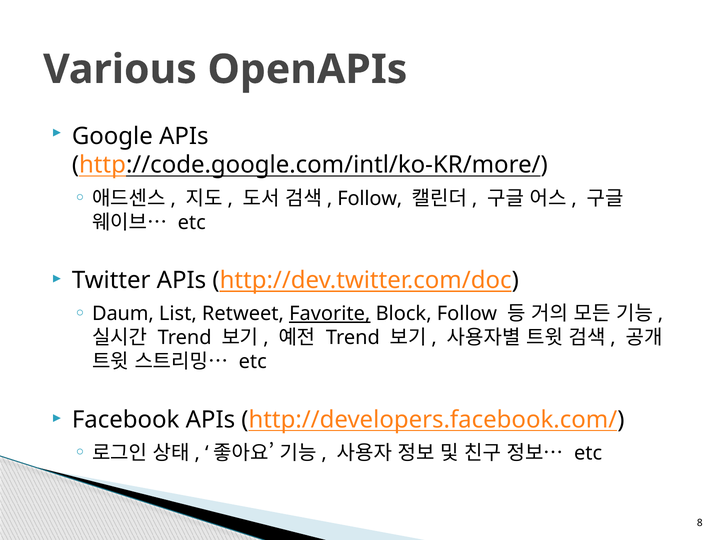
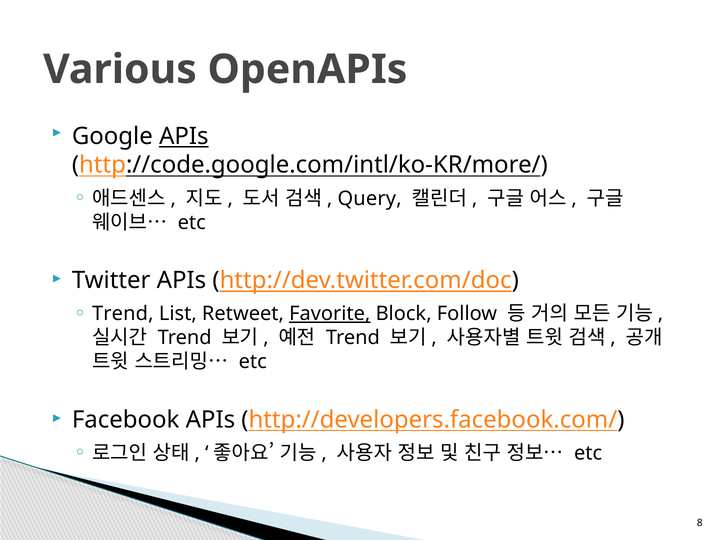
APIs at (184, 136) underline: none -> present
Follow at (370, 198): Follow -> Query
Daum at (123, 314): Daum -> Trend
